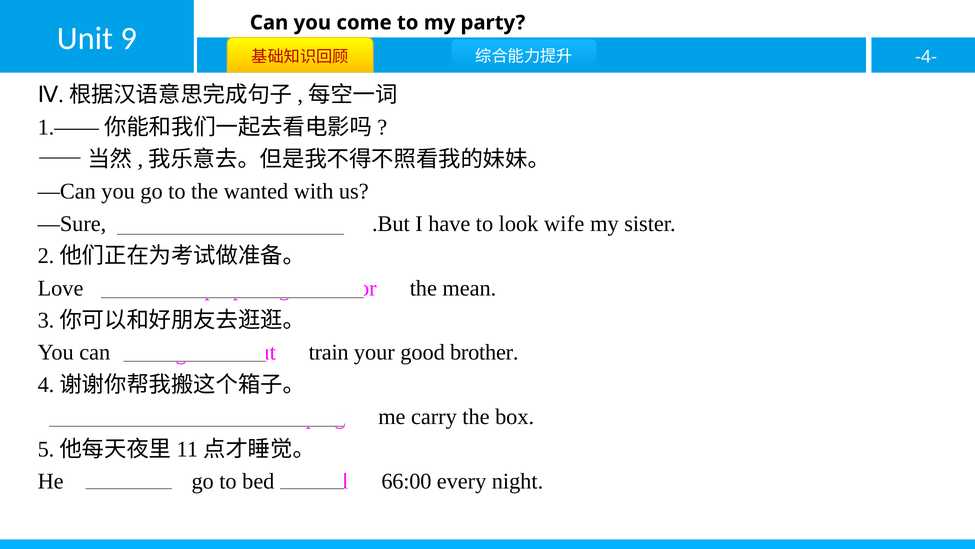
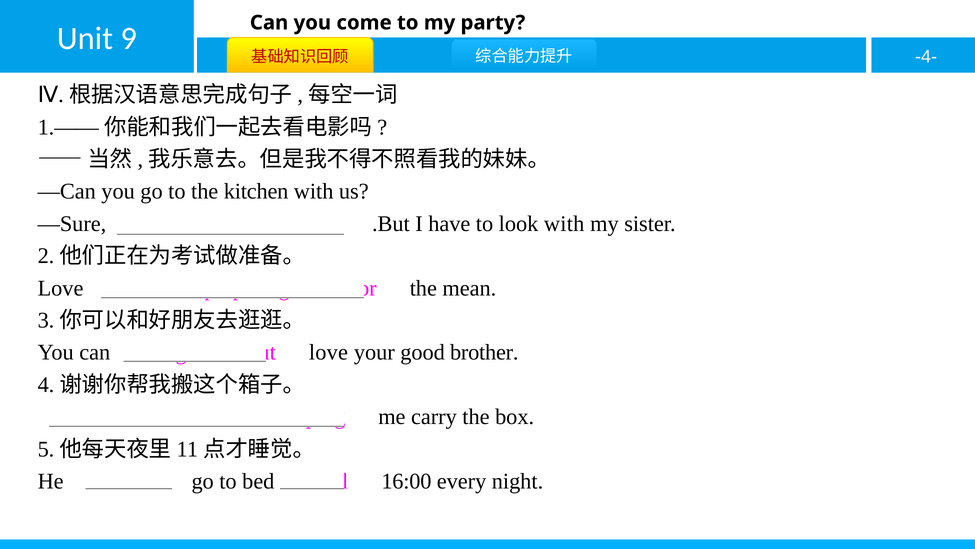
wanted: wanted -> kitchen
look wife: wife -> with
train at (329, 352): train -> love
66:00: 66:00 -> 16:00
